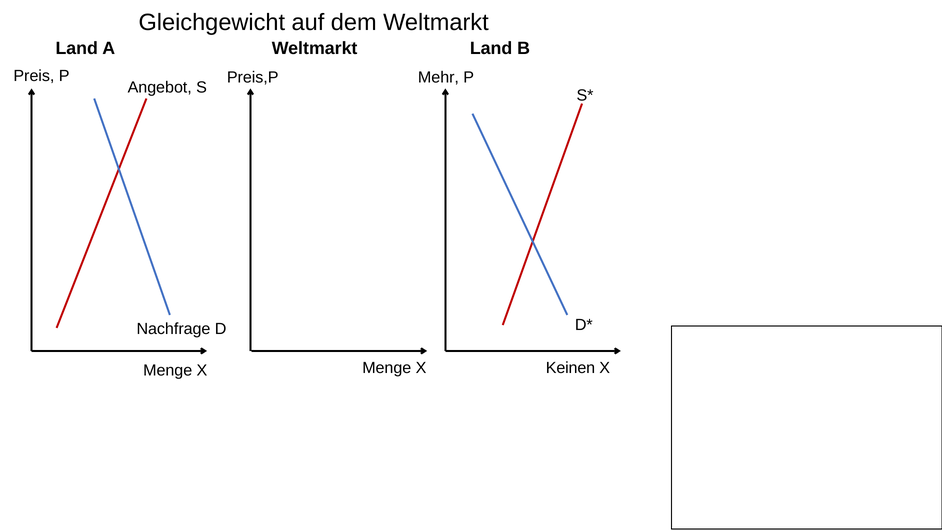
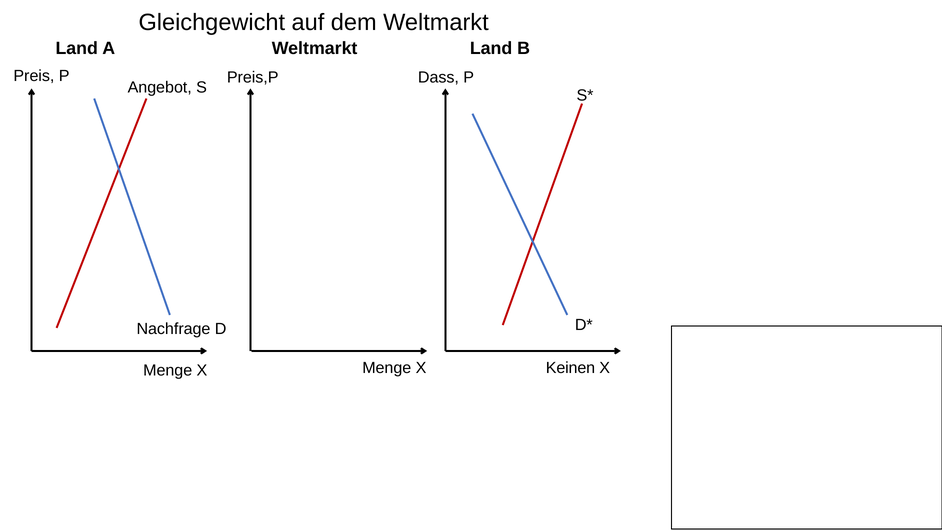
Mehr: Mehr -> Dass
